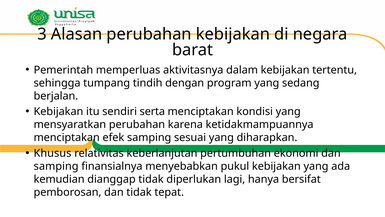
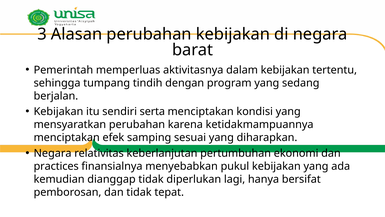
Khusus at (53, 153): Khusus -> Negara
samping at (56, 166): samping -> practices
